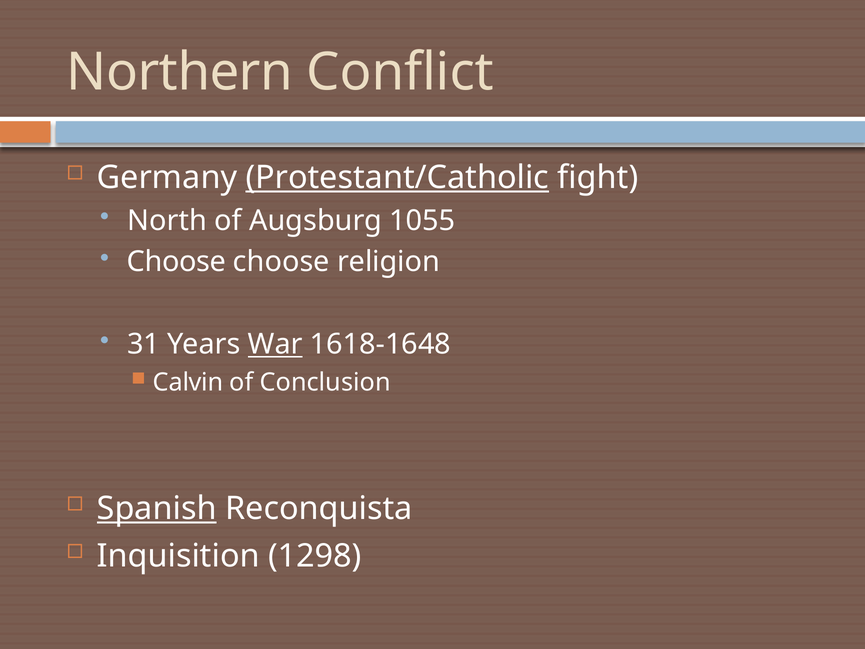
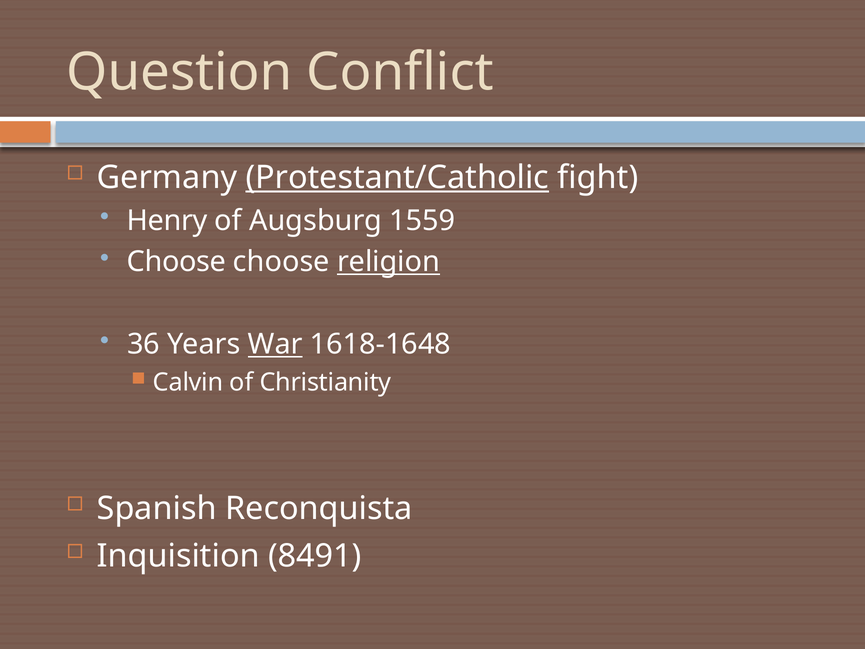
Northern: Northern -> Question
North: North -> Henry
1055: 1055 -> 1559
religion underline: none -> present
31: 31 -> 36
Conclusion: Conclusion -> Christianity
Spanish underline: present -> none
1298: 1298 -> 8491
